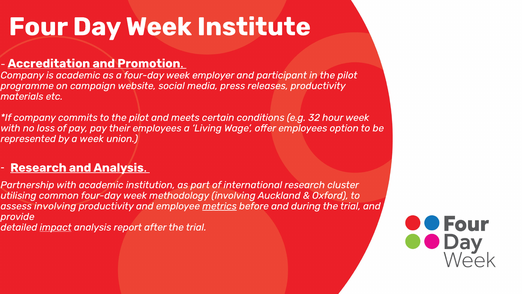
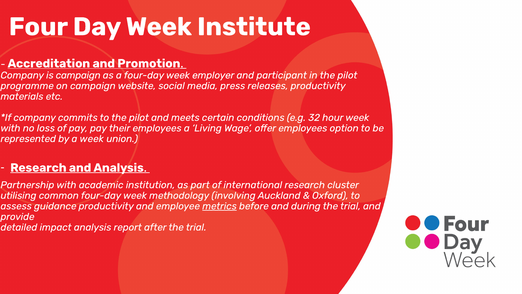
is academic: academic -> campaign
assess involving: involving -> guidance
impact underline: present -> none
